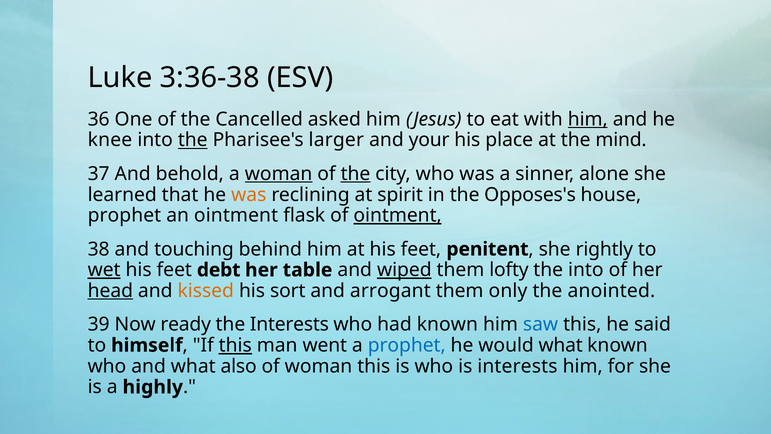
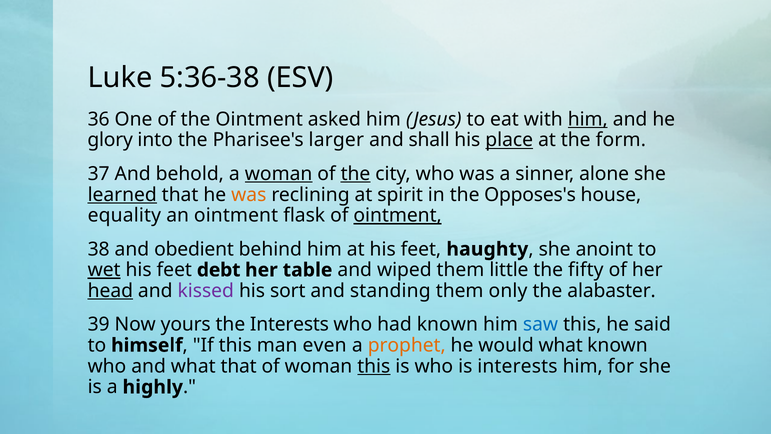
3:36-38: 3:36-38 -> 5:36-38
the Cancelled: Cancelled -> Ointment
knee: knee -> glory
the at (193, 140) underline: present -> none
your: your -> shall
place underline: none -> present
mind: mind -> form
learned underline: none -> present
prophet at (124, 215): prophet -> equality
touching: touching -> obedient
penitent: penitent -> haughty
rightly: rightly -> anoint
wiped underline: present -> none
lofty: lofty -> little
the into: into -> fifty
kissed colour: orange -> purple
arrogant: arrogant -> standing
anointed: anointed -> alabaster
ready: ready -> yours
this at (235, 345) underline: present -> none
went: went -> even
prophet at (407, 345) colour: blue -> orange
what also: also -> that
this at (374, 366) underline: none -> present
